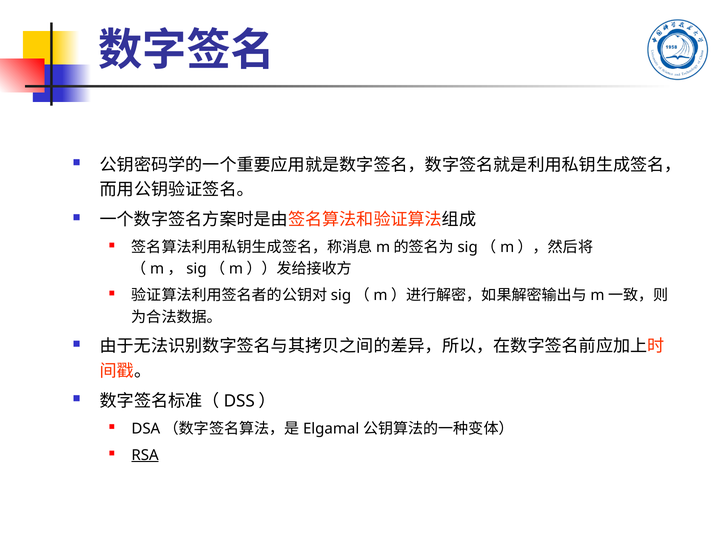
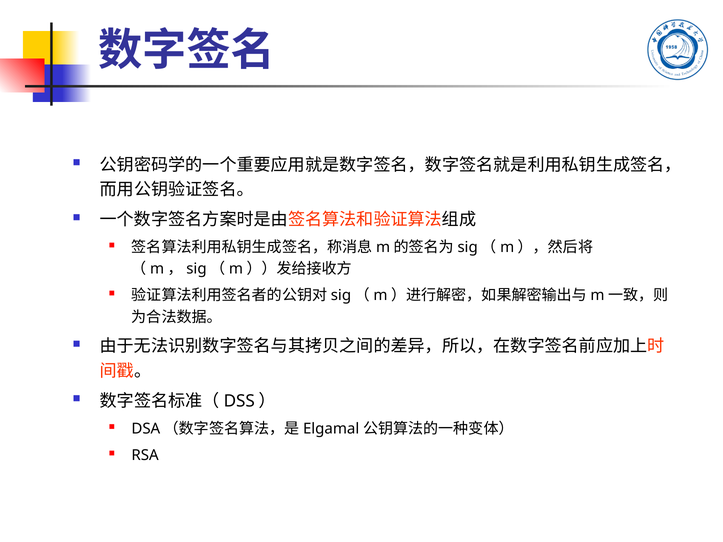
RSA underline: present -> none
